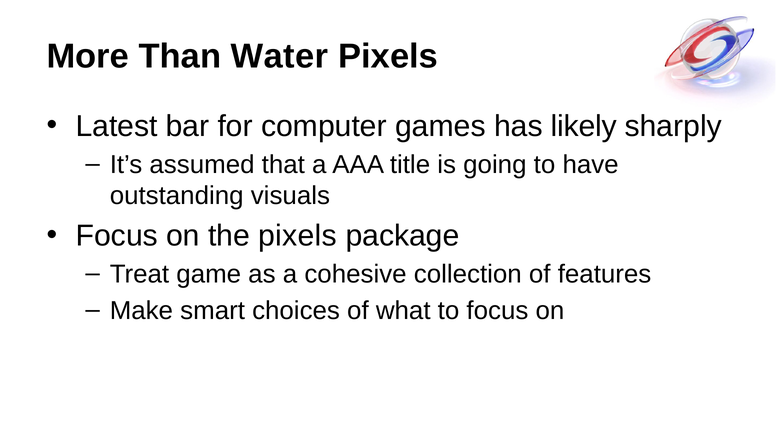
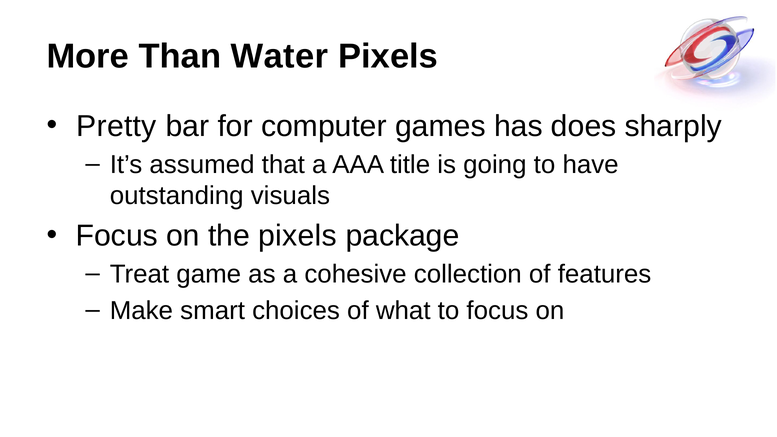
Latest: Latest -> Pretty
likely: likely -> does
